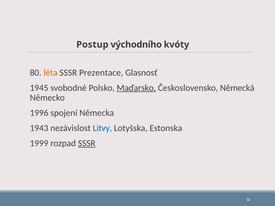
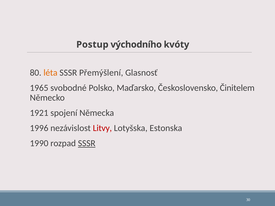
Prezentace: Prezentace -> Přemýšlení
1945: 1945 -> 1965
Maďarsko underline: present -> none
Německá: Německá -> Činitelem
1996: 1996 -> 1921
1943: 1943 -> 1996
Litvy colour: blue -> red
1999: 1999 -> 1990
